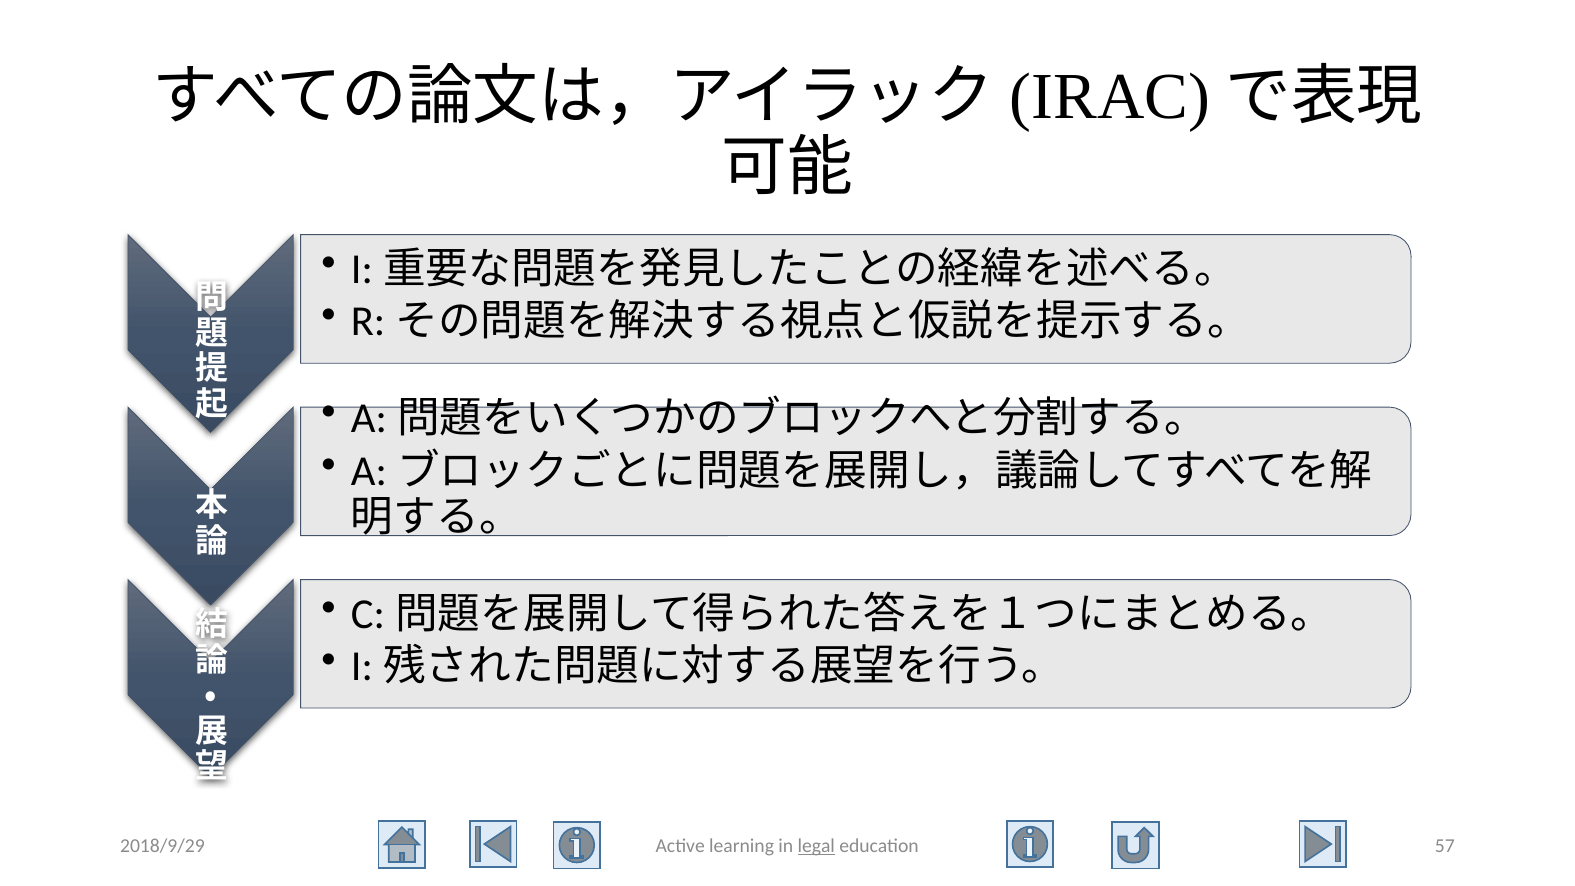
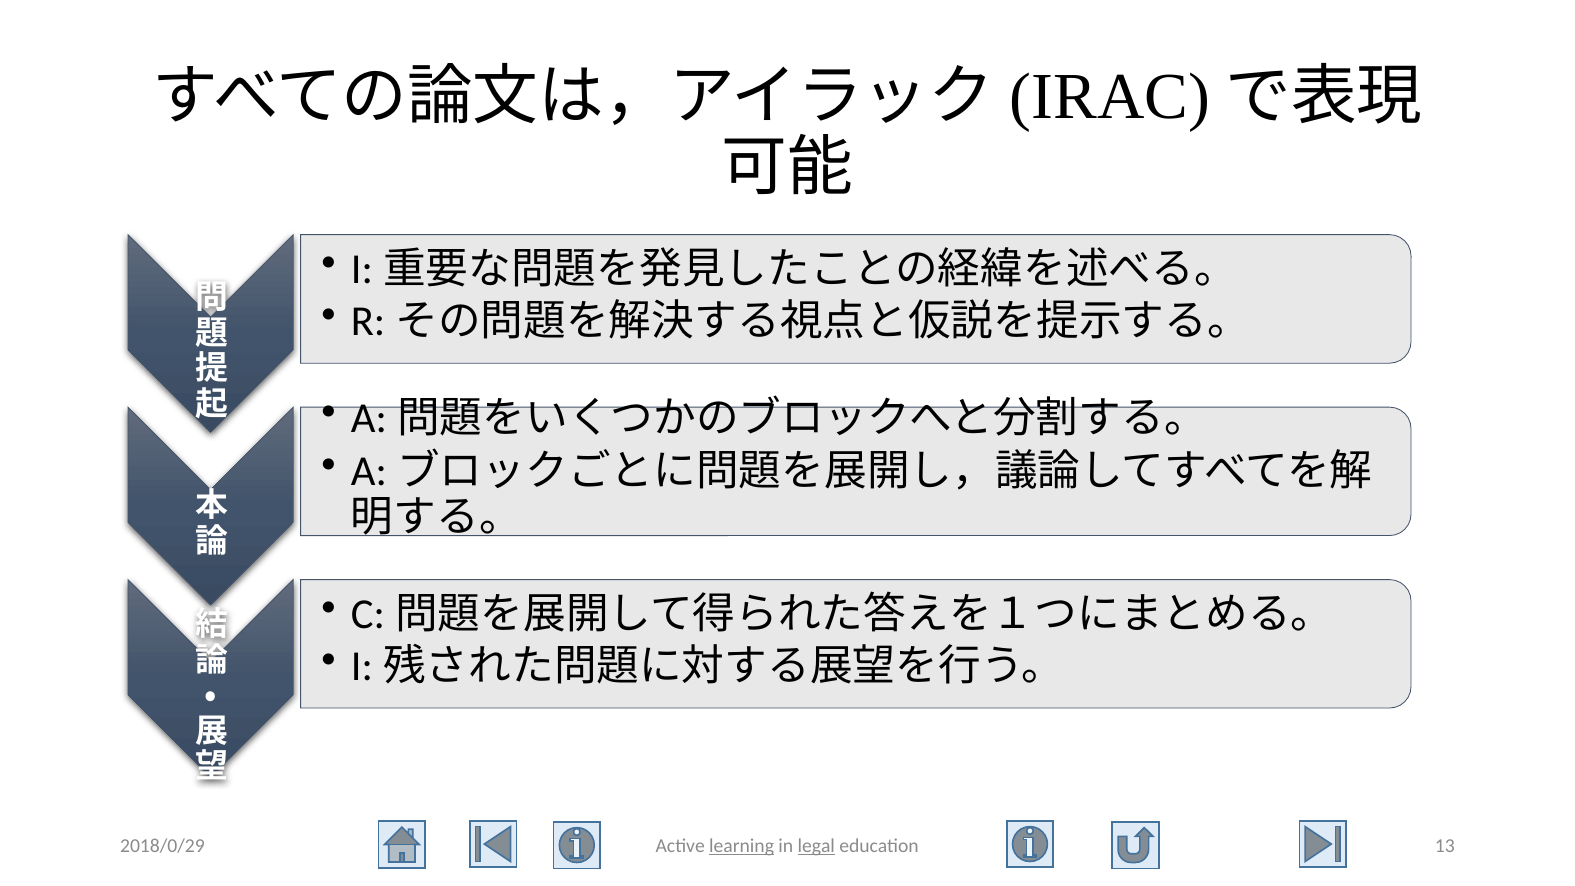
2018/9/29: 2018/9/29 -> 2018/0/29
learning underline: none -> present
57: 57 -> 13
